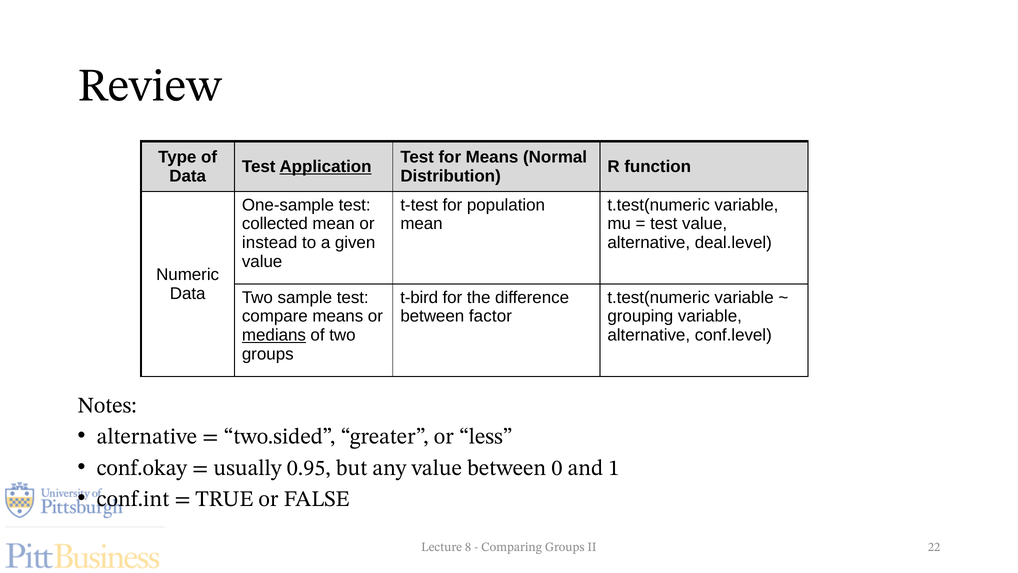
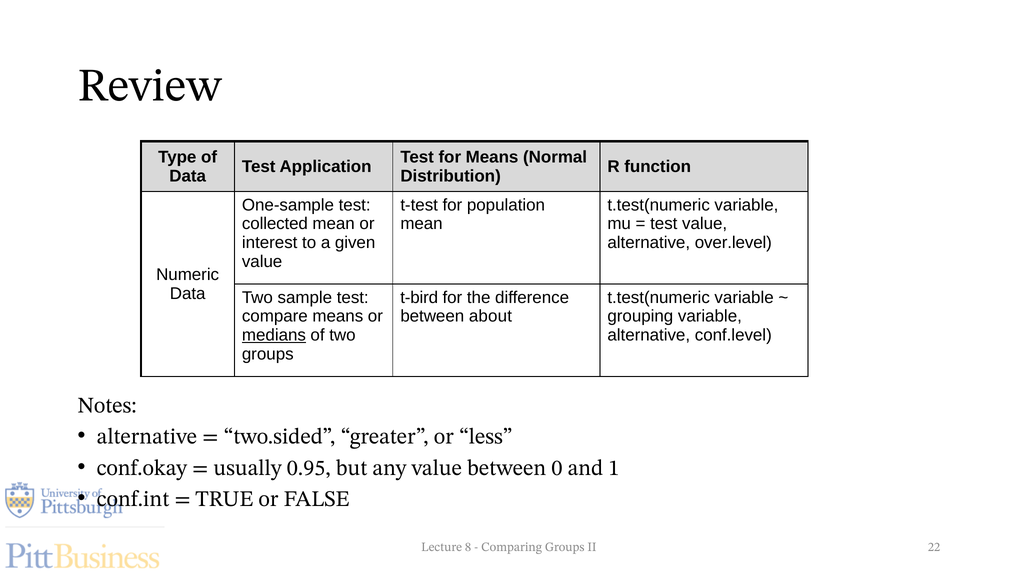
Application underline: present -> none
instead: instead -> interest
deal.level: deal.level -> over.level
factor: factor -> about
